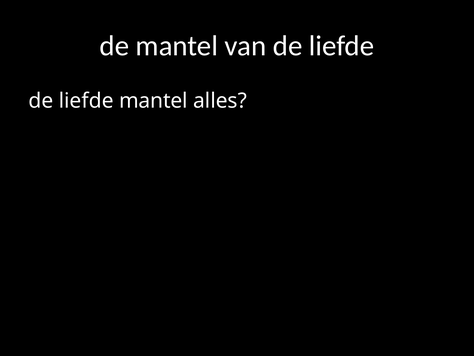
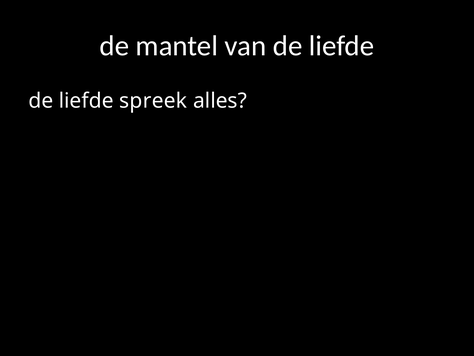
liefde mantel: mantel -> spreek
